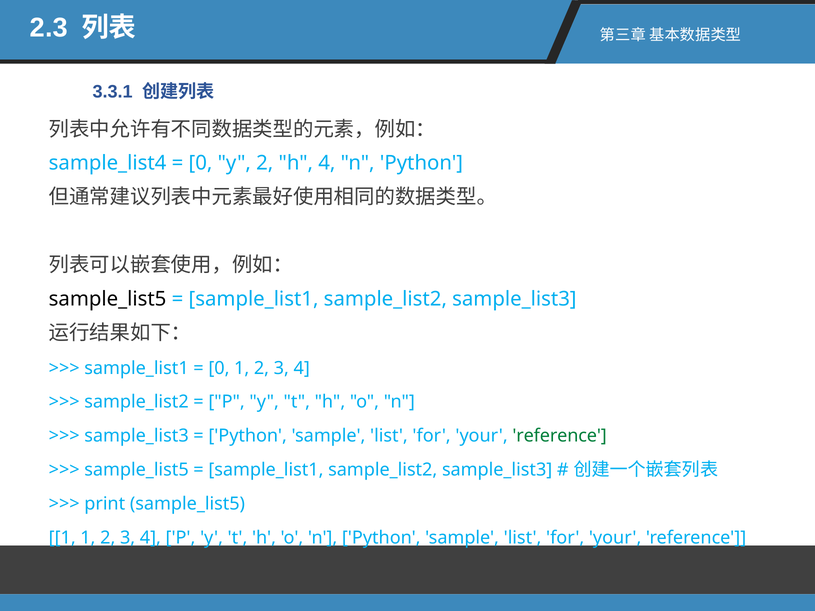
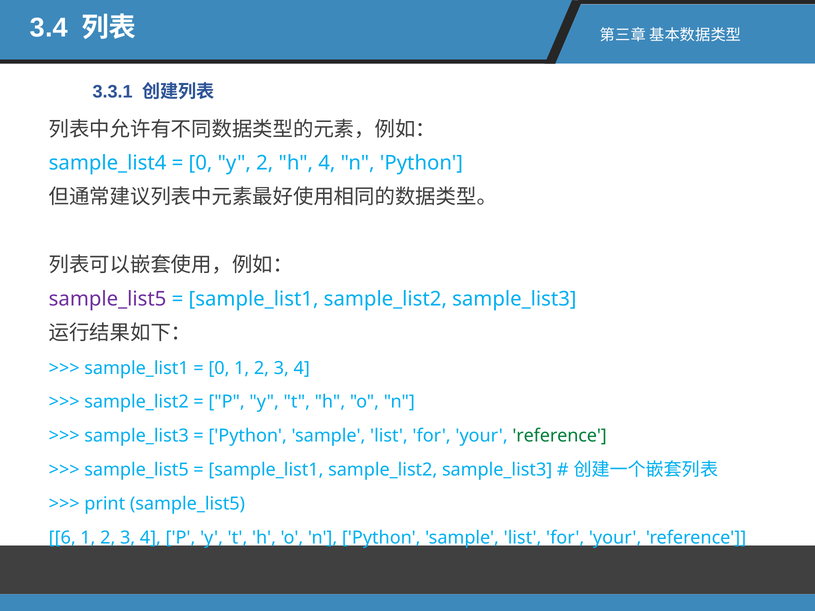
2.3: 2.3 -> 3.4
sample_list5 at (108, 299) colour: black -> purple
1 at (62, 538): 1 -> 6
